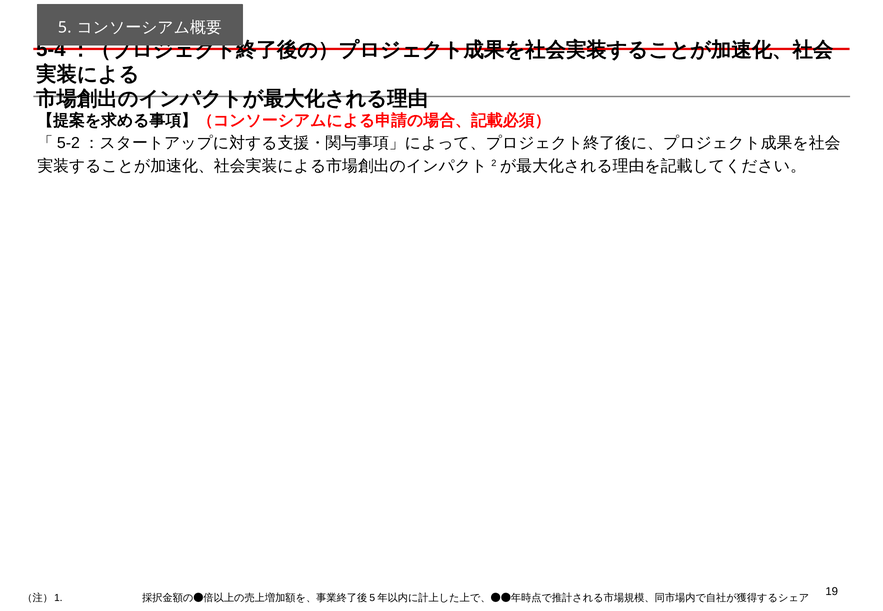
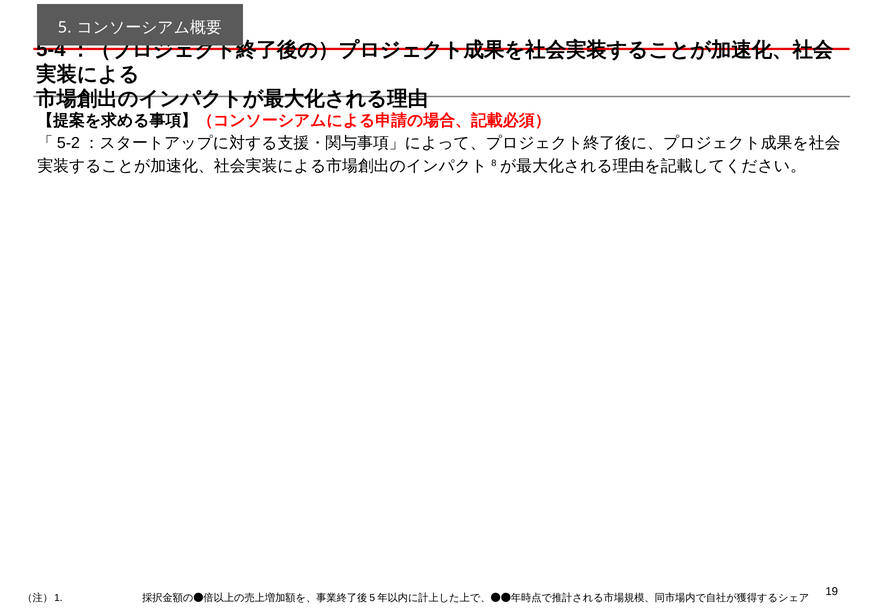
2: 2 -> 8
